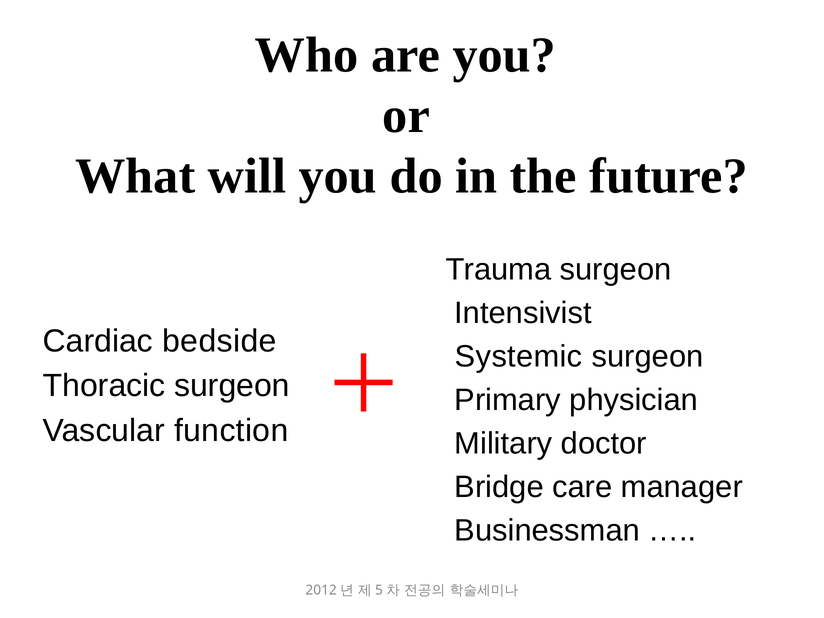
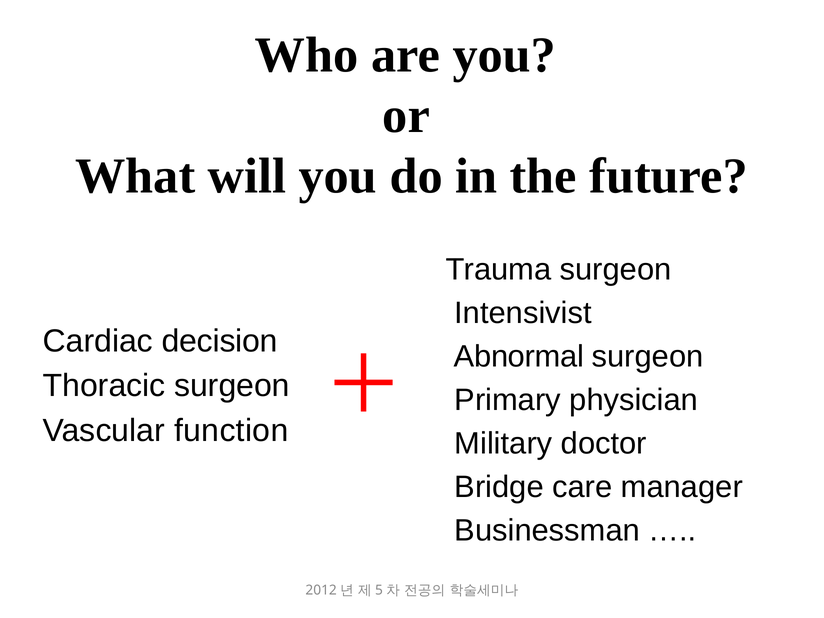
bedside: bedside -> decision
Systemic: Systemic -> Abnormal
